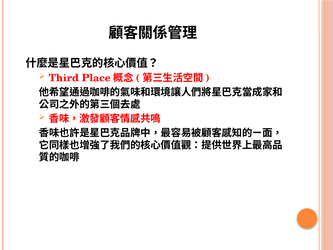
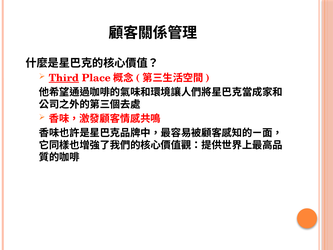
Third underline: none -> present
